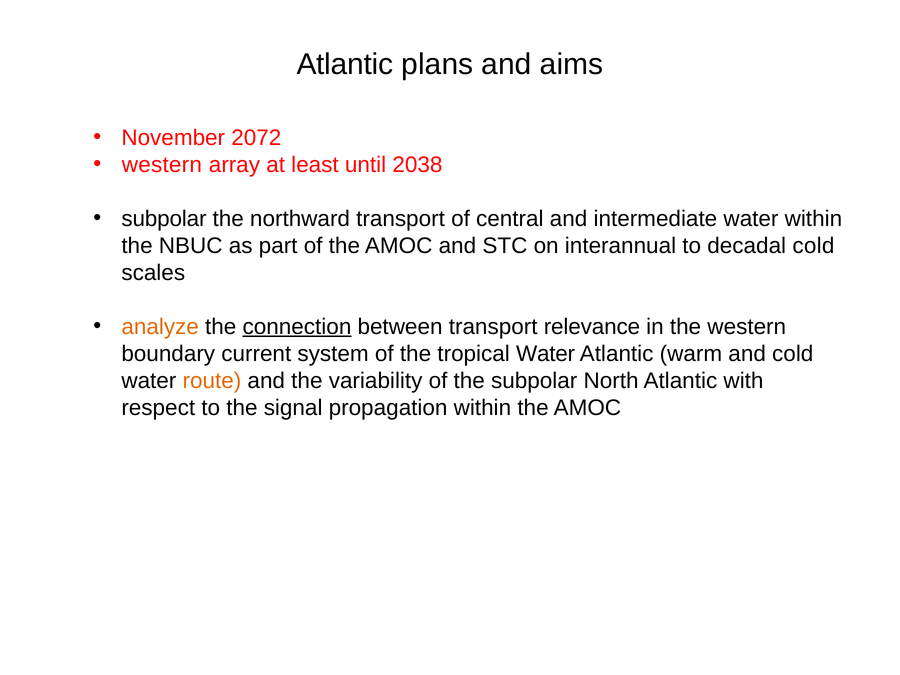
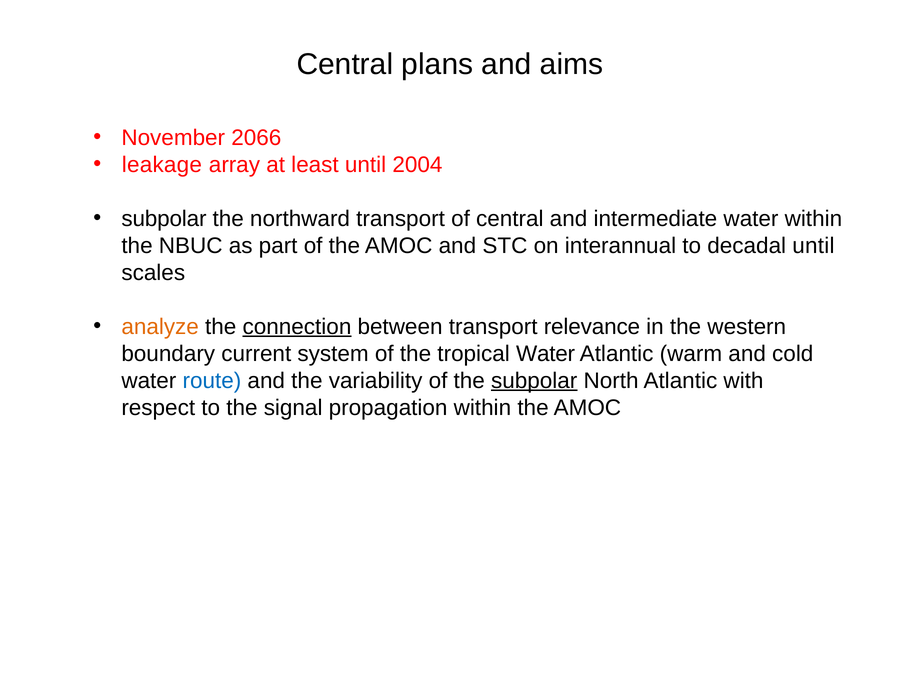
Atlantic at (345, 65): Atlantic -> Central
2072: 2072 -> 2066
western at (162, 165): western -> leakage
2038: 2038 -> 2004
decadal cold: cold -> until
route colour: orange -> blue
subpolar at (534, 381) underline: none -> present
